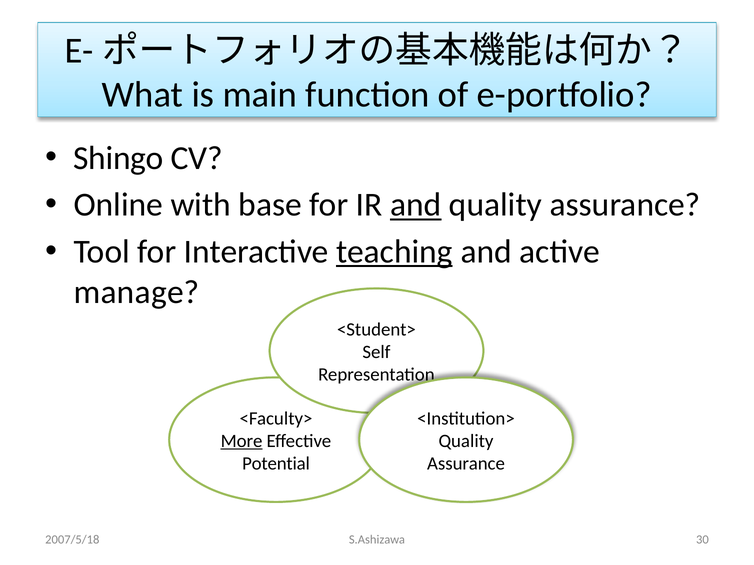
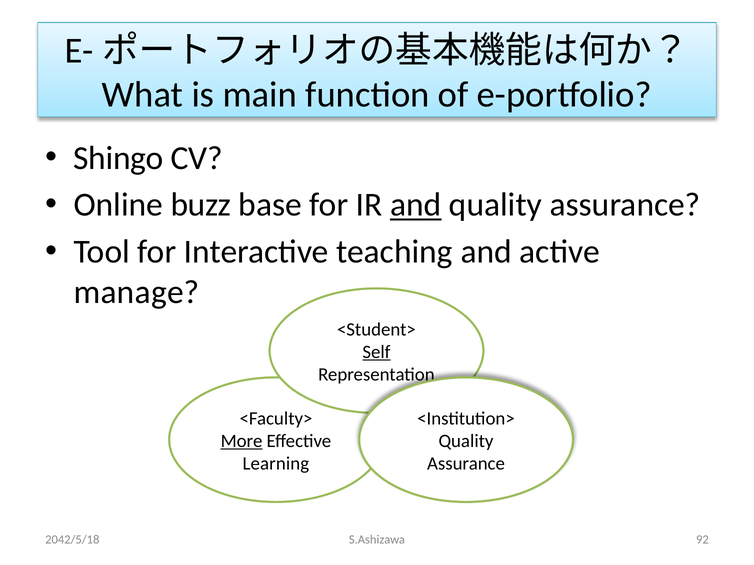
with: with -> buzz
teaching underline: present -> none
Self underline: none -> present
Potential: Potential -> Learning
2007/5/18: 2007/5/18 -> 2042/5/18
30: 30 -> 92
